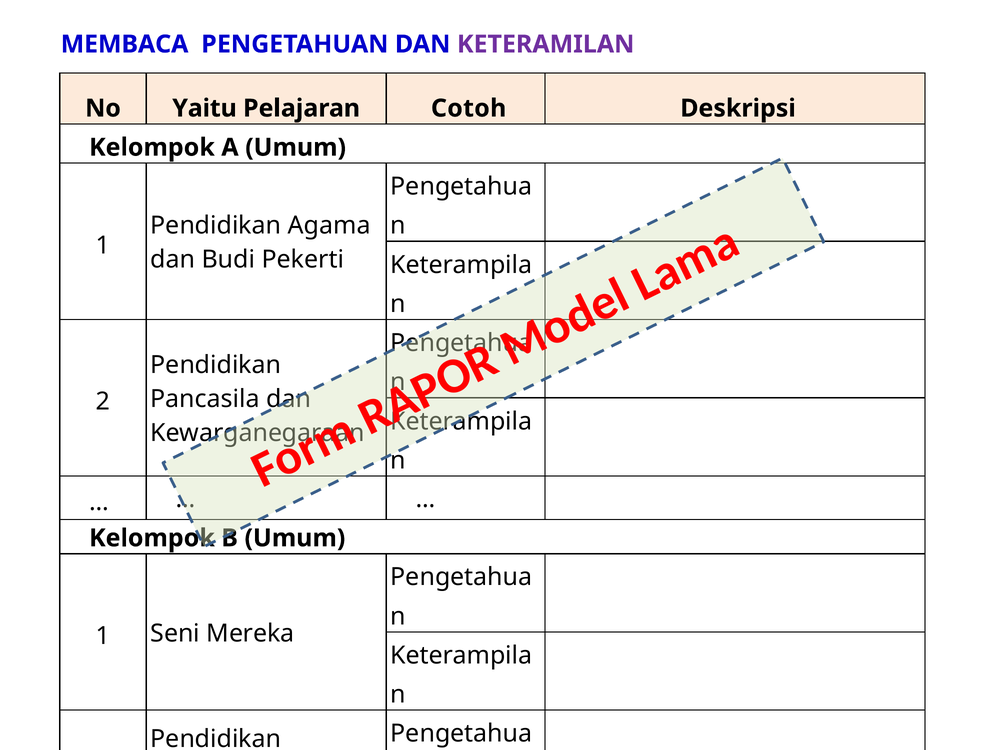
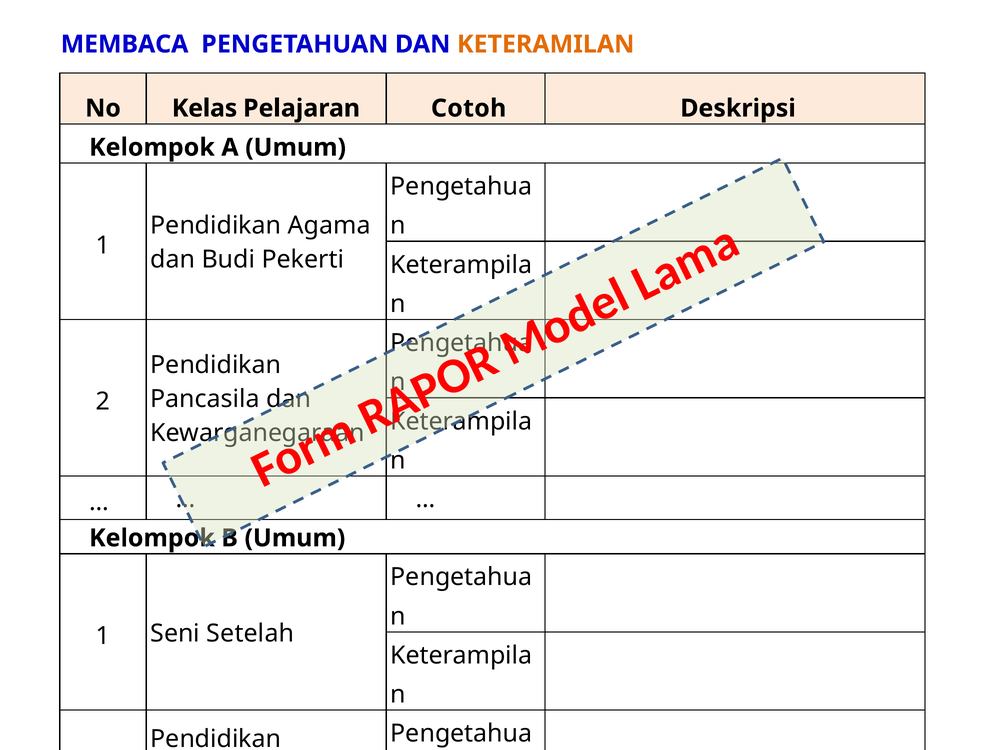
KETERAMILAN colour: purple -> orange
Yaitu: Yaitu -> Kelas
Mereka: Mereka -> Setelah
